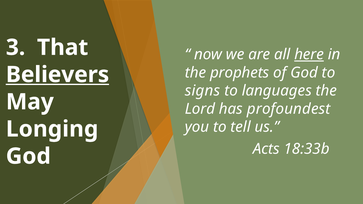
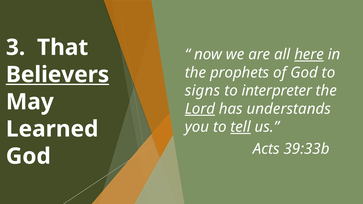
languages: languages -> interpreter
Lord underline: none -> present
profoundest: profoundest -> understands
tell underline: none -> present
Longing: Longing -> Learned
18:33b: 18:33b -> 39:33b
